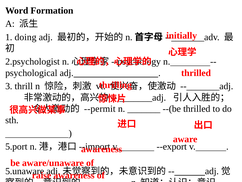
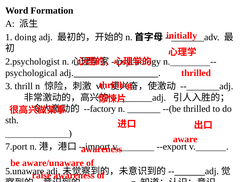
--permit: --permit -> --factory
5.port: 5.port -> 7.port
